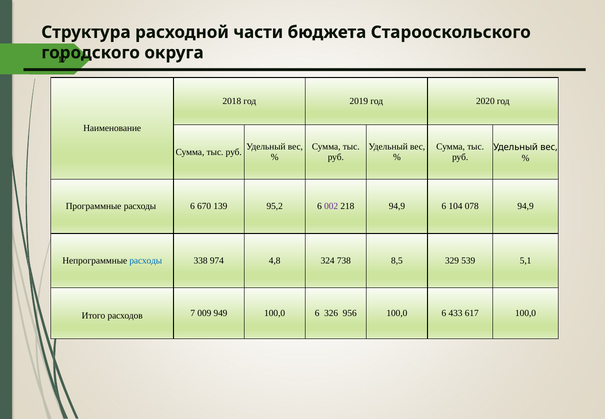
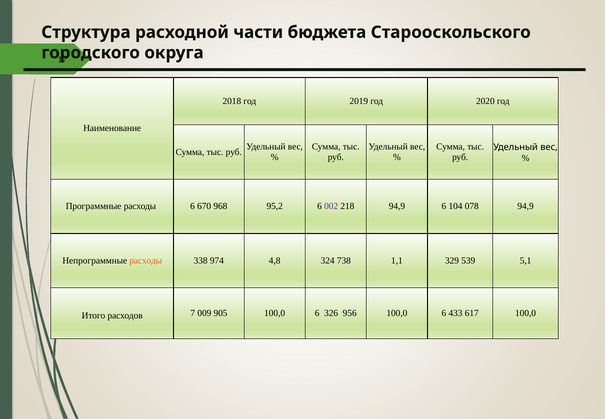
139: 139 -> 968
расходы at (146, 261) colour: blue -> orange
8,5: 8,5 -> 1,1
949: 949 -> 905
